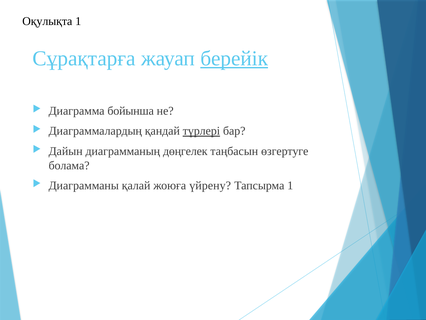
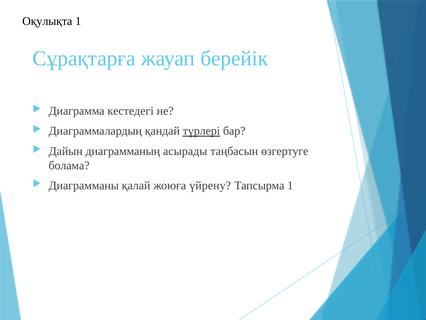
берейік underline: present -> none
бойынша: бойынша -> кестедегі
дөңгелек: дөңгелек -> асырады
